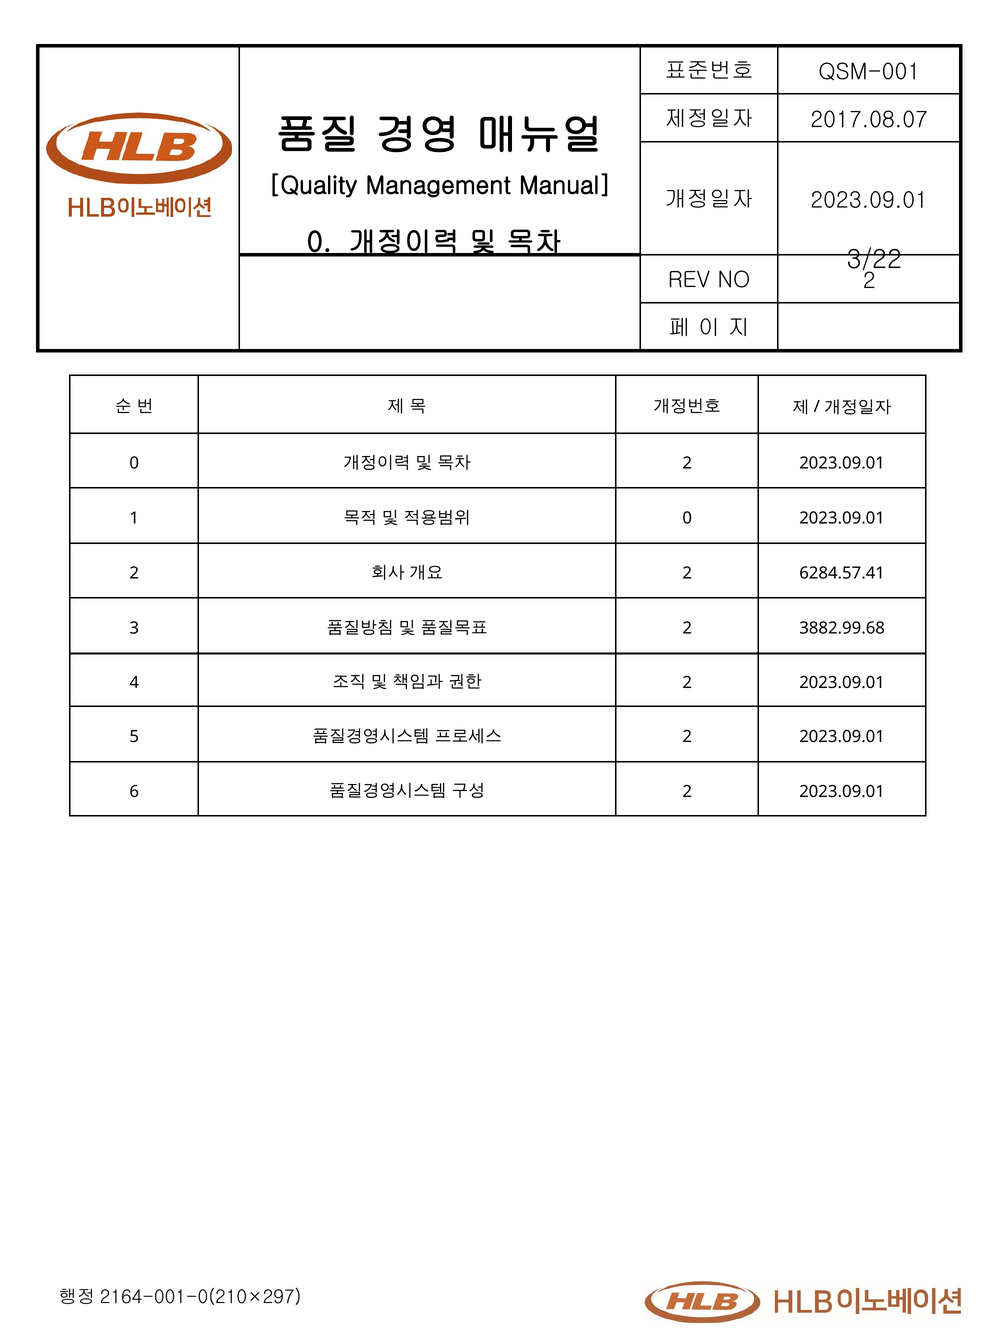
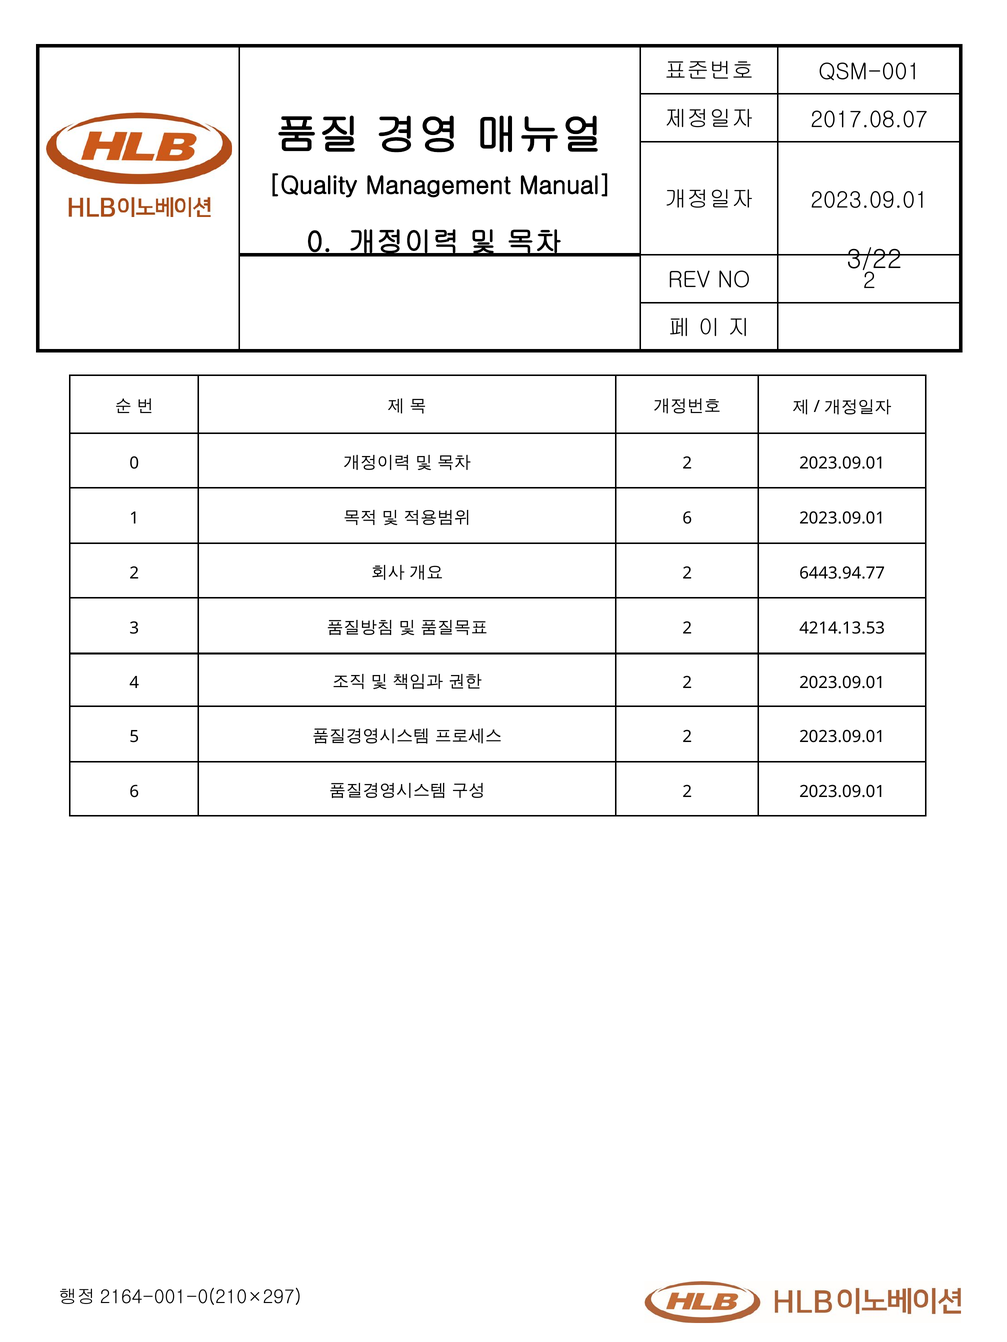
0 at (687, 518): 0 -> 6
6284.57.41: 6284.57.41 -> 6443.94.77
3882.99.68: 3882.99.68 -> 4214.13.53
